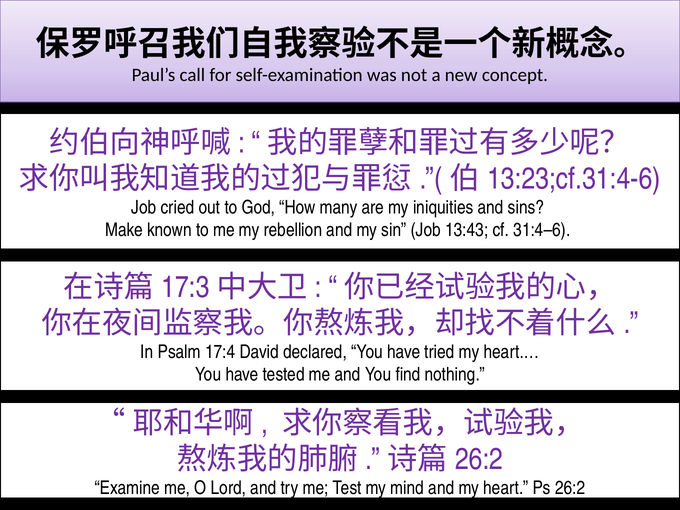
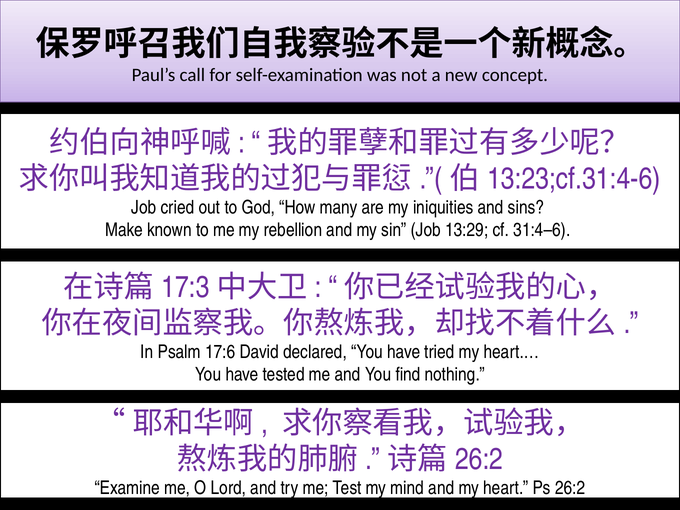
13:43: 13:43 -> 13:29
17:4: 17:4 -> 17:6
